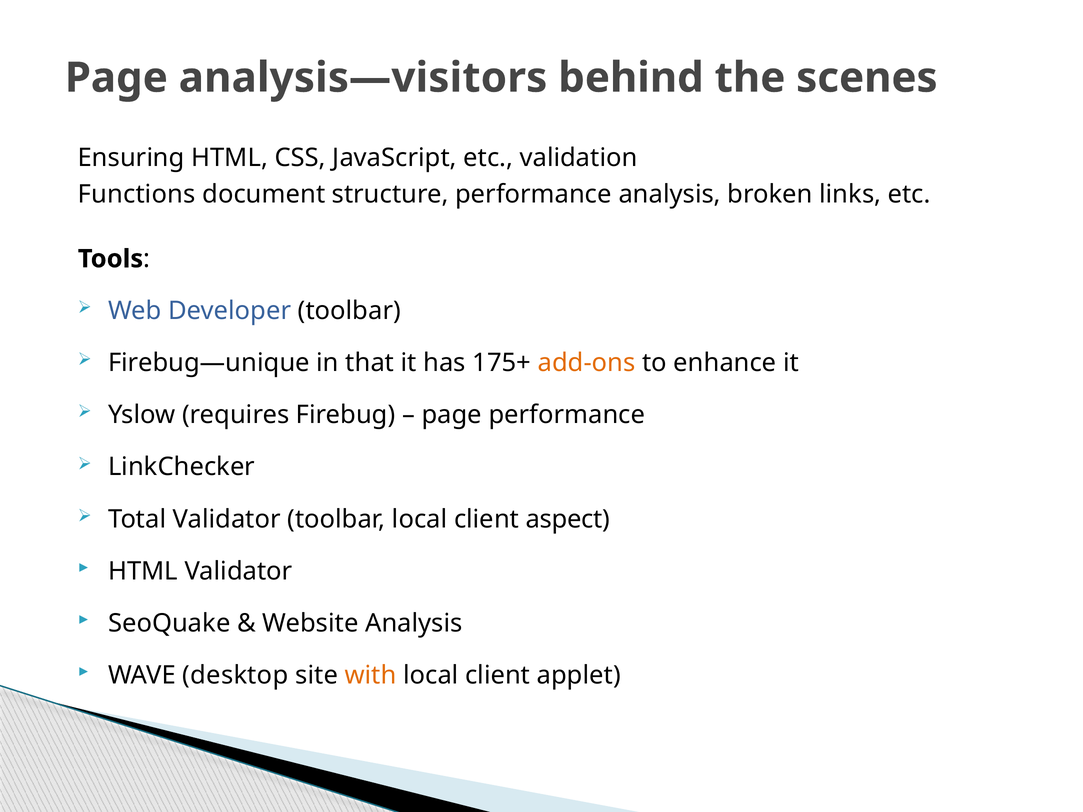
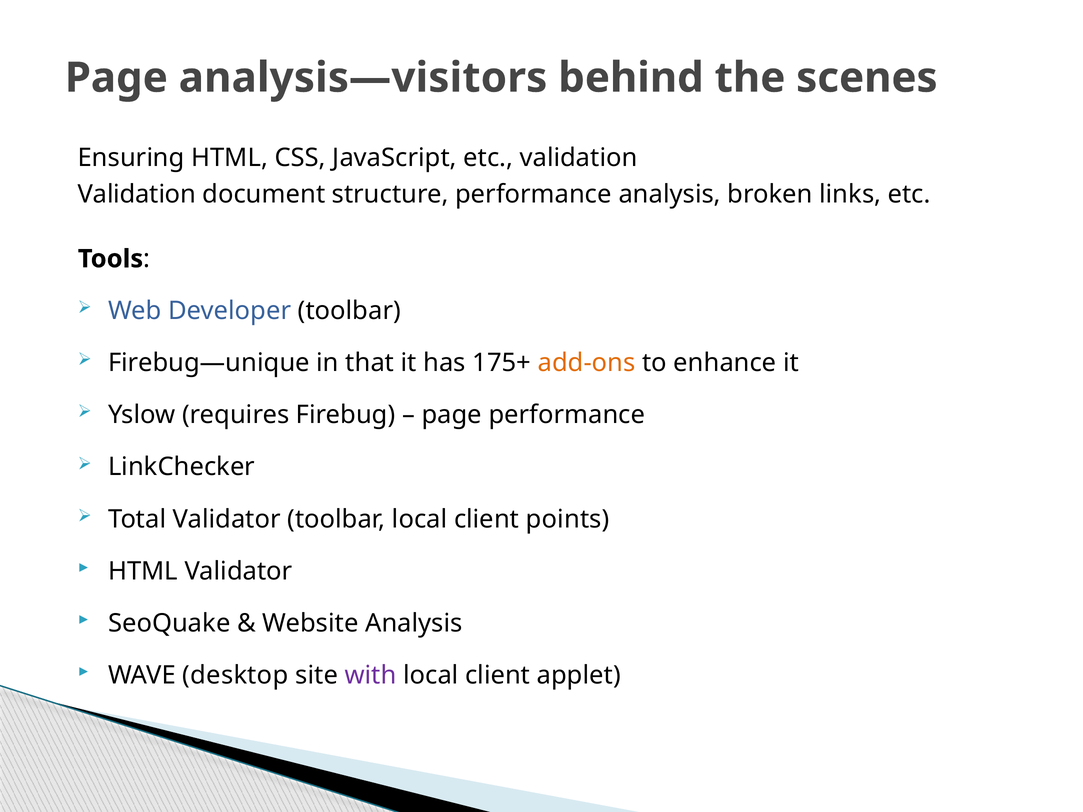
Functions at (137, 195): Functions -> Validation
aspect: aspect -> points
with colour: orange -> purple
